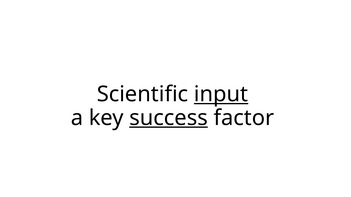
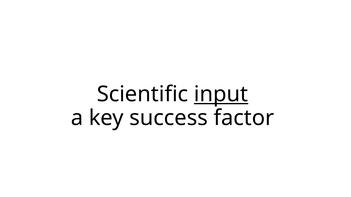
success underline: present -> none
